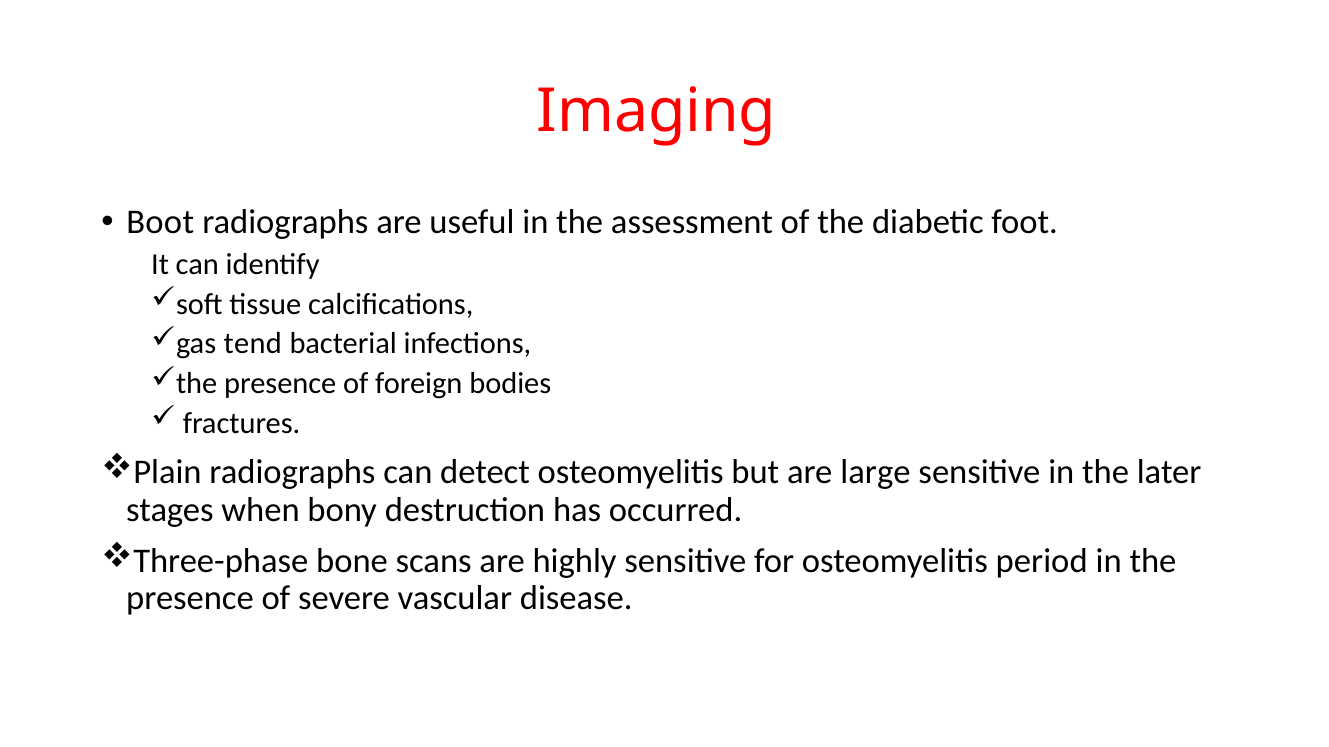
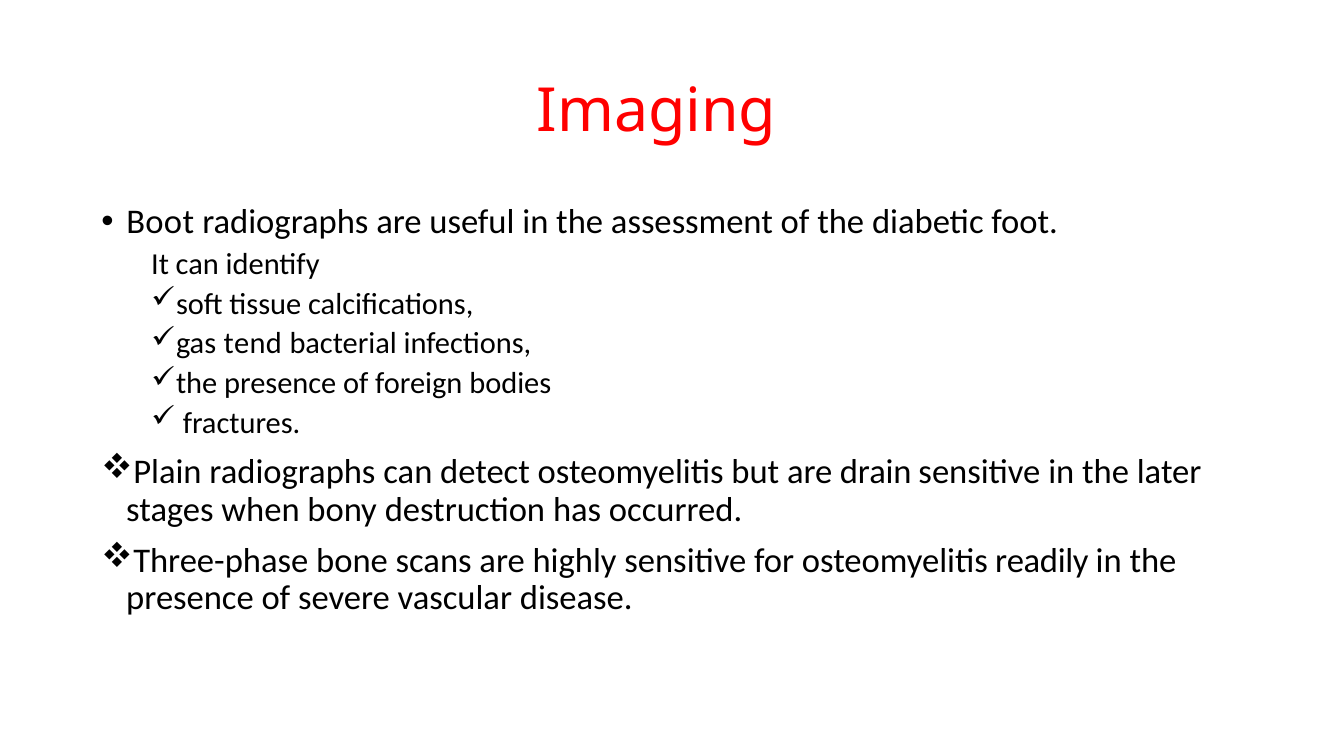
large: large -> drain
period: period -> readily
